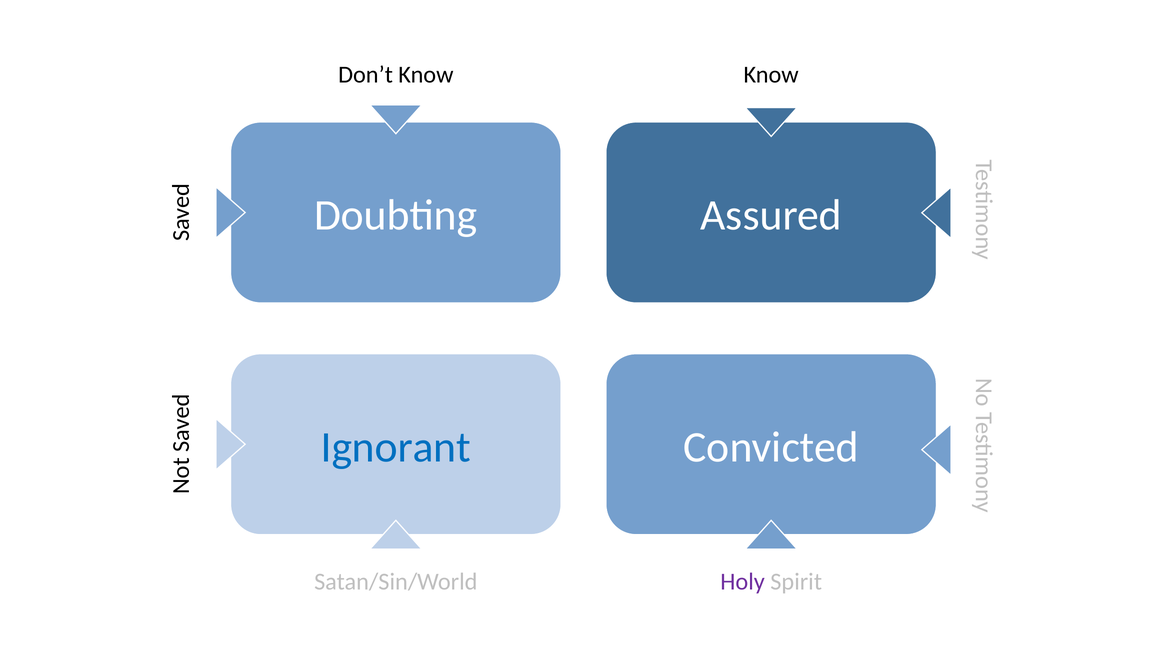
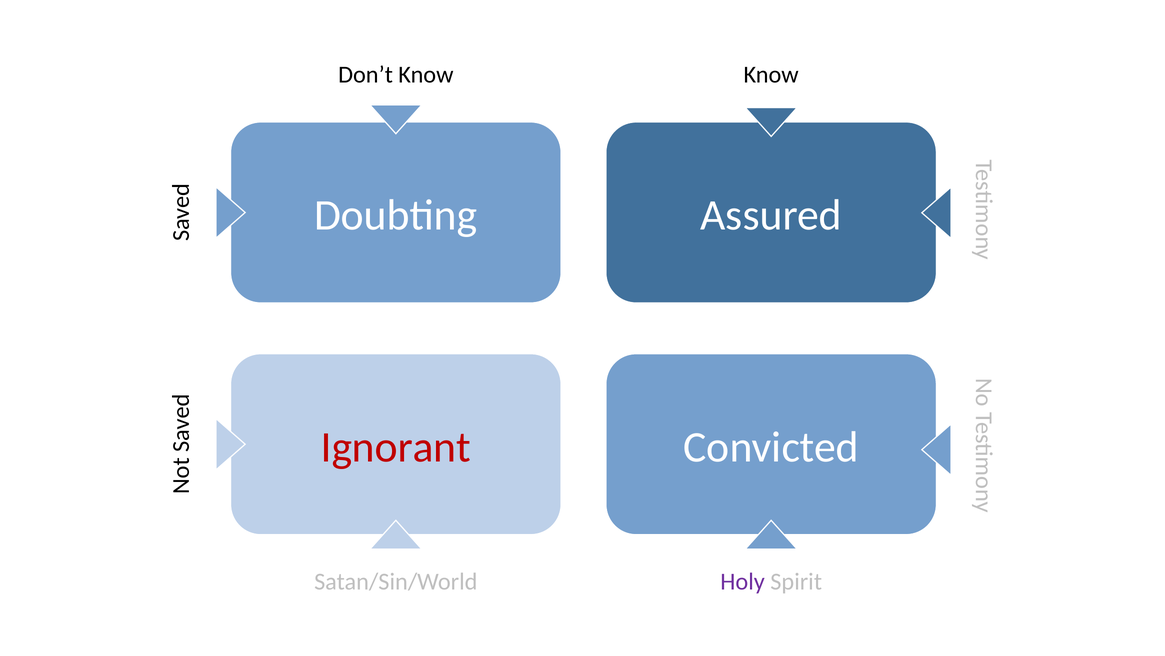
Ignorant colour: blue -> red
